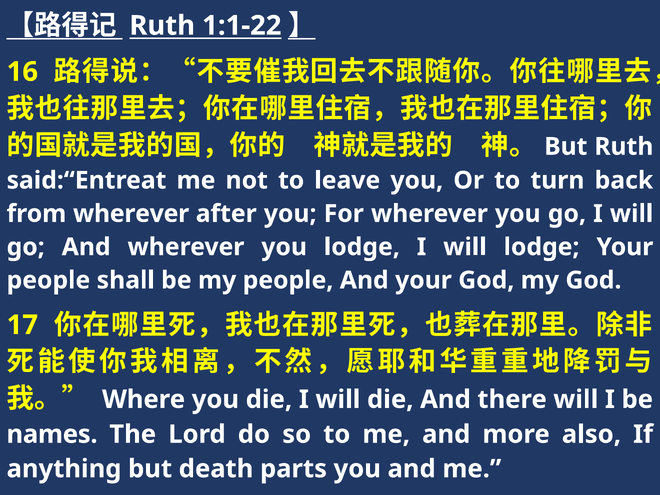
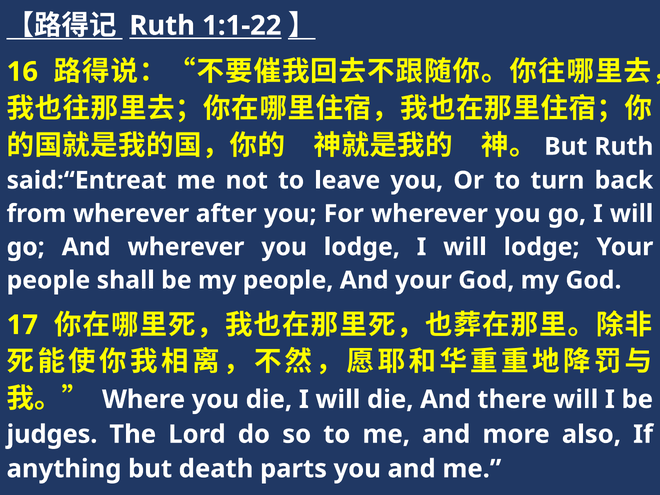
names: names -> judges
